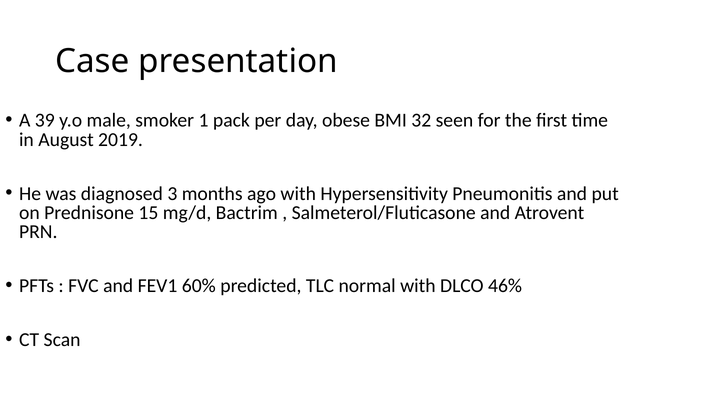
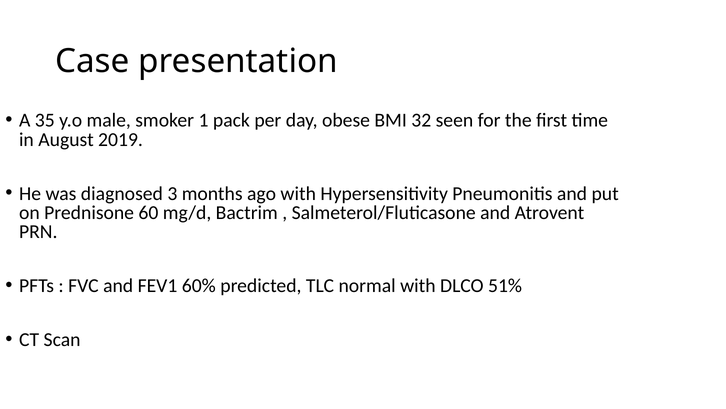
39: 39 -> 35
15: 15 -> 60
46%: 46% -> 51%
